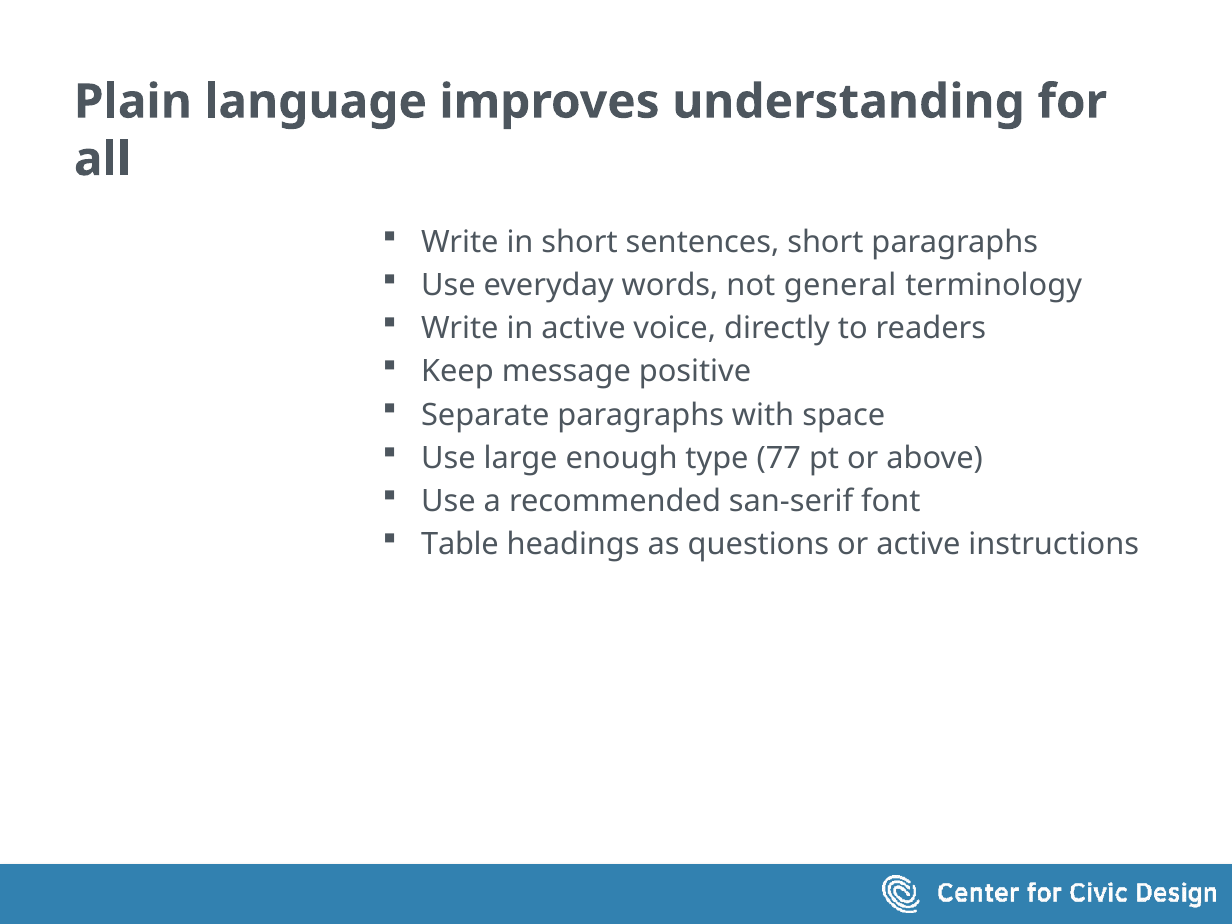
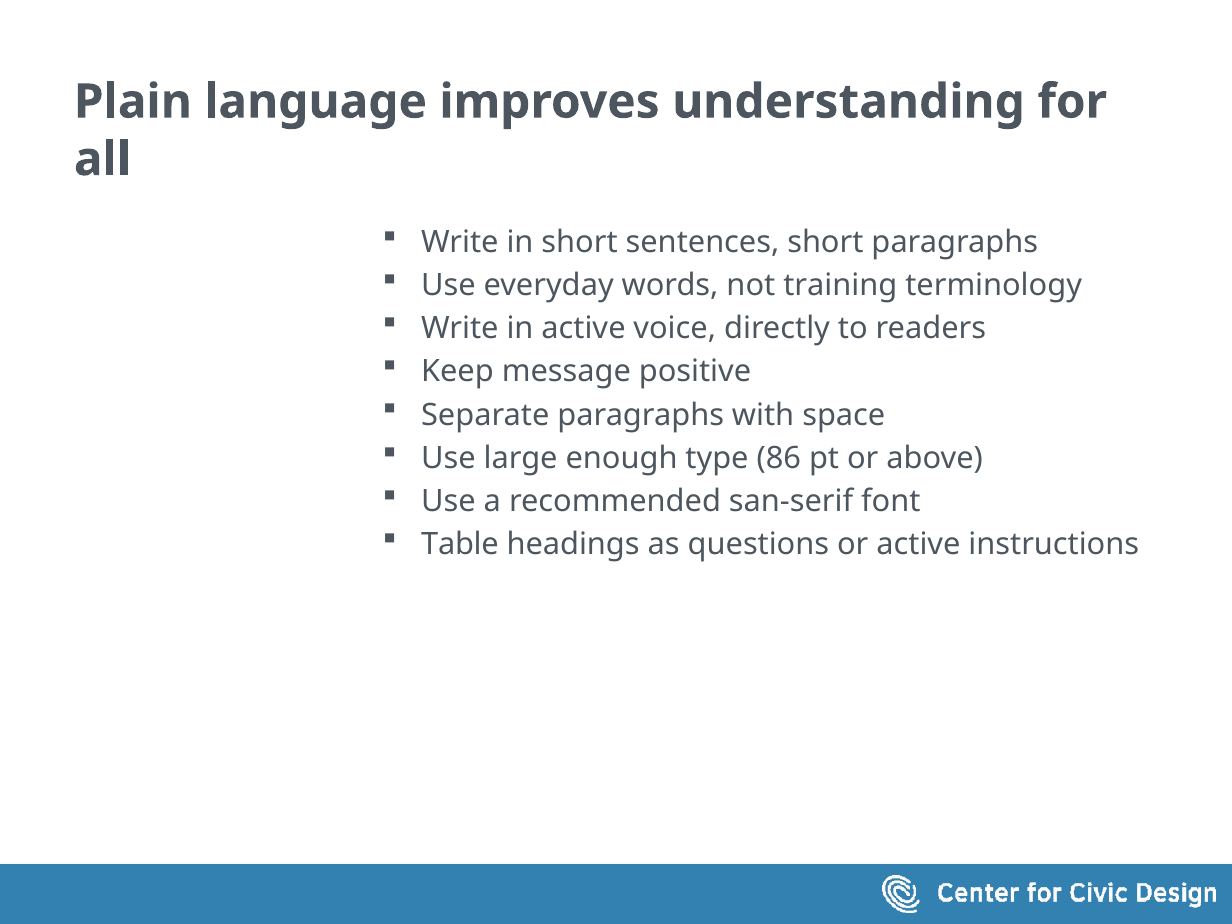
general: general -> training
77: 77 -> 86
